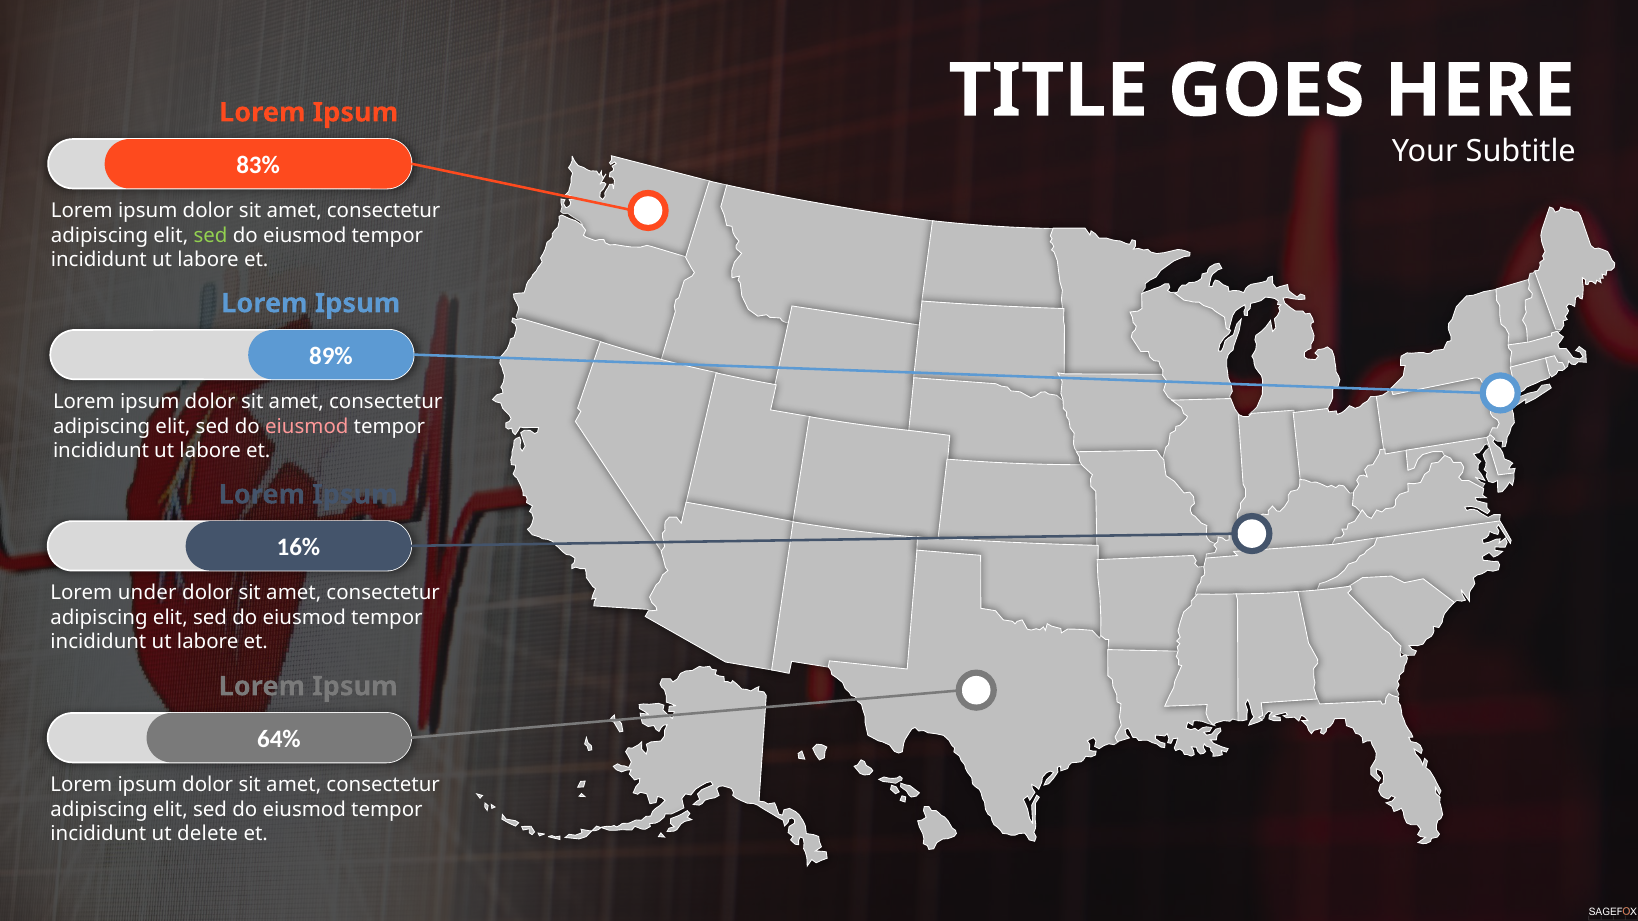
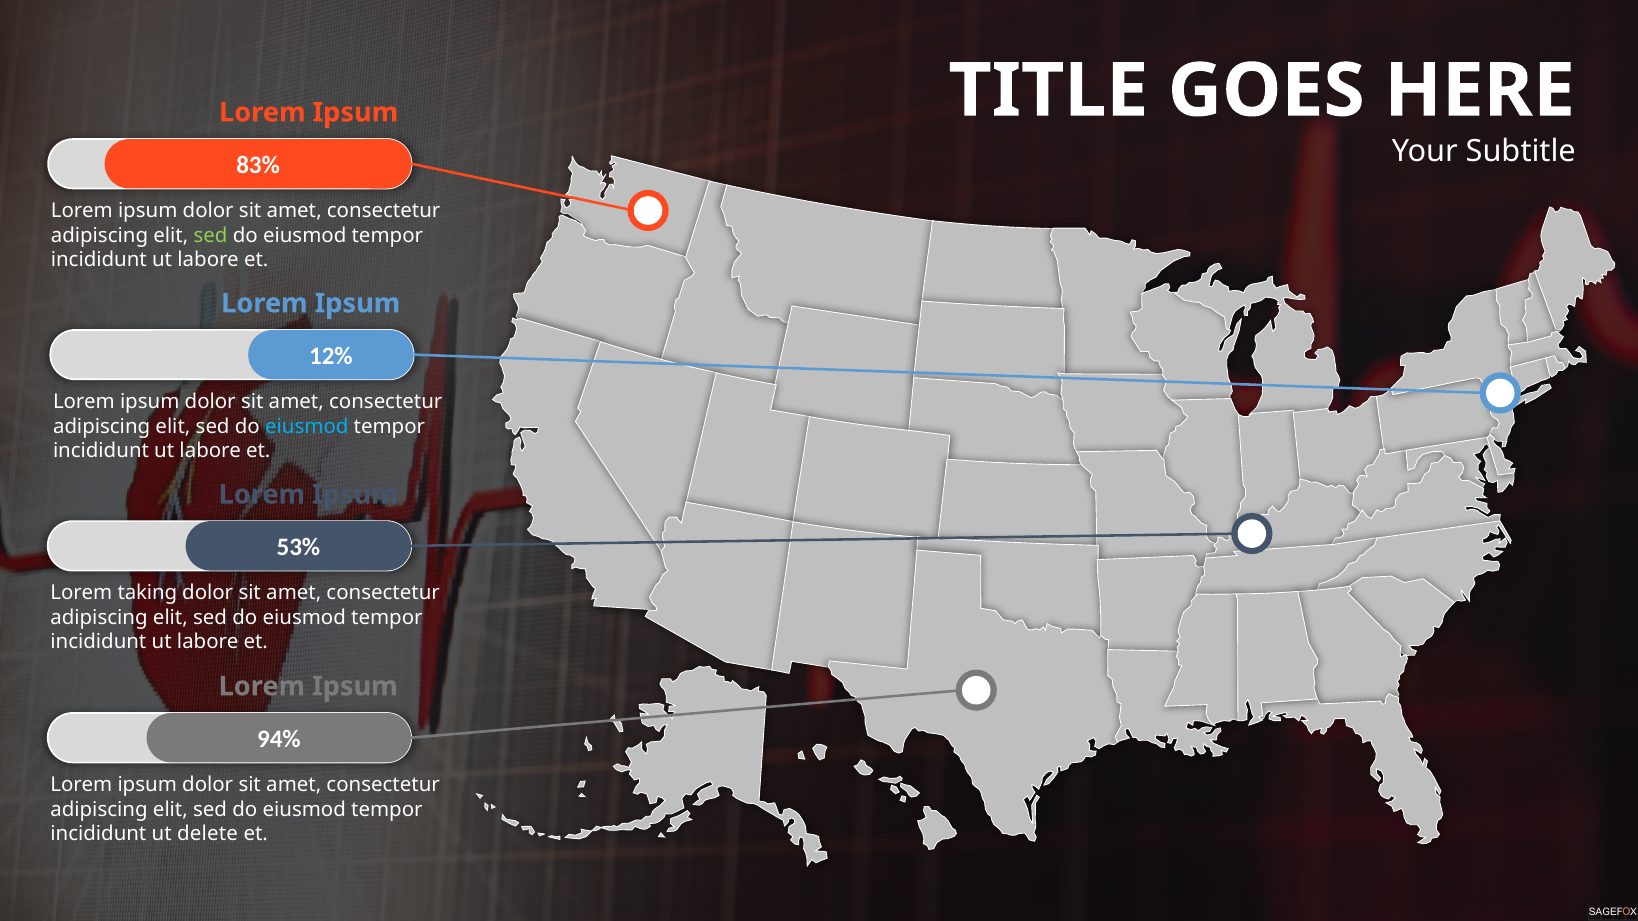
89%: 89% -> 12%
eiusmod at (307, 427) colour: pink -> light blue
16%: 16% -> 53%
under: under -> taking
64%: 64% -> 94%
